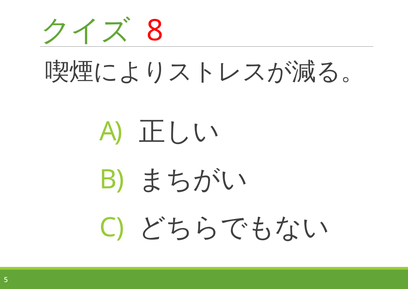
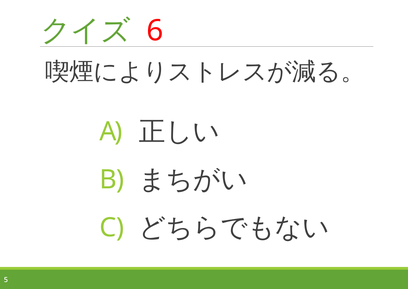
8: 8 -> 6
